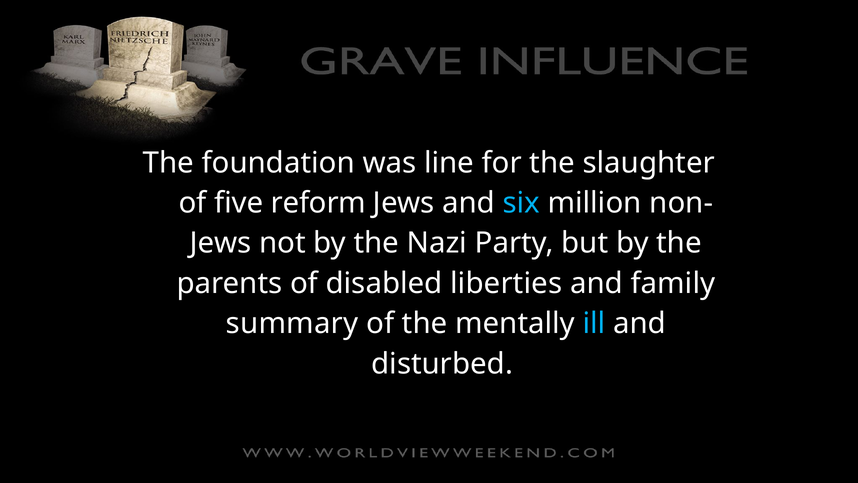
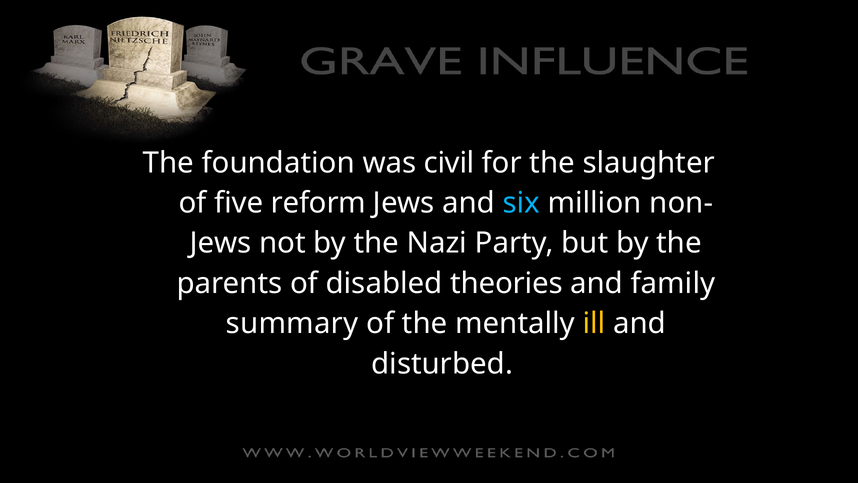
line: line -> civil
liberties: liberties -> theories
ill colour: light blue -> yellow
